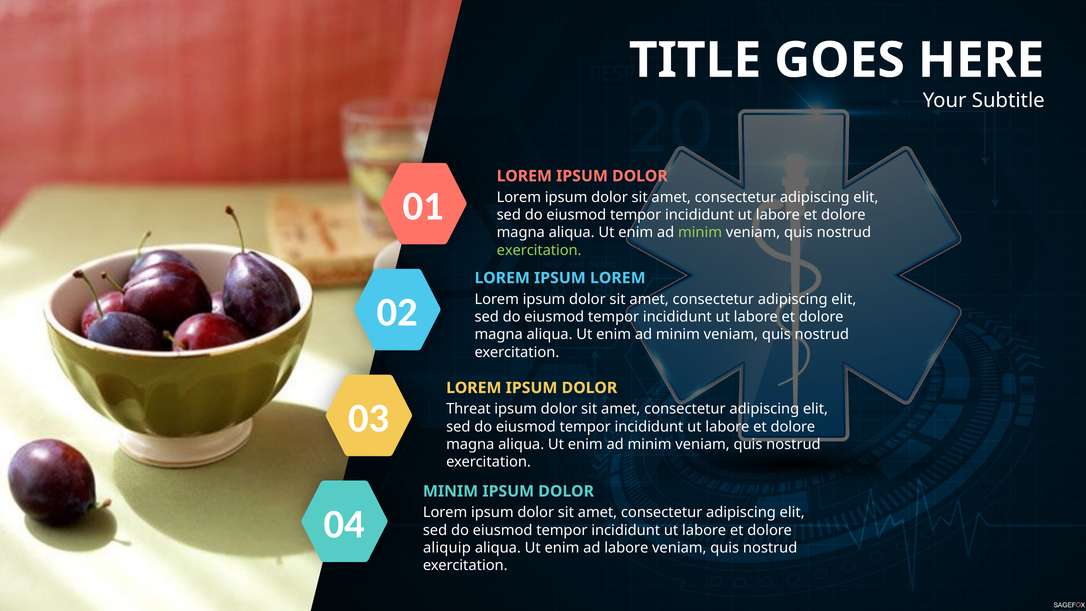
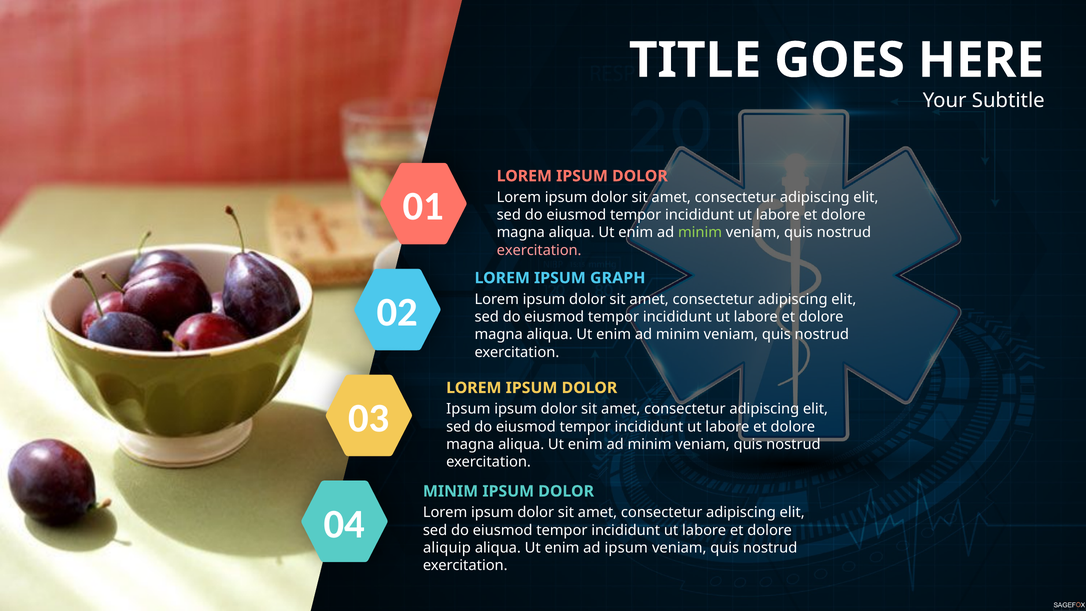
exercitation at (539, 250) colour: light green -> pink
IPSUM LOREM: LOREM -> GRAPH
Threat at (468, 409): Threat -> Ipsum
ad labore: labore -> ipsum
